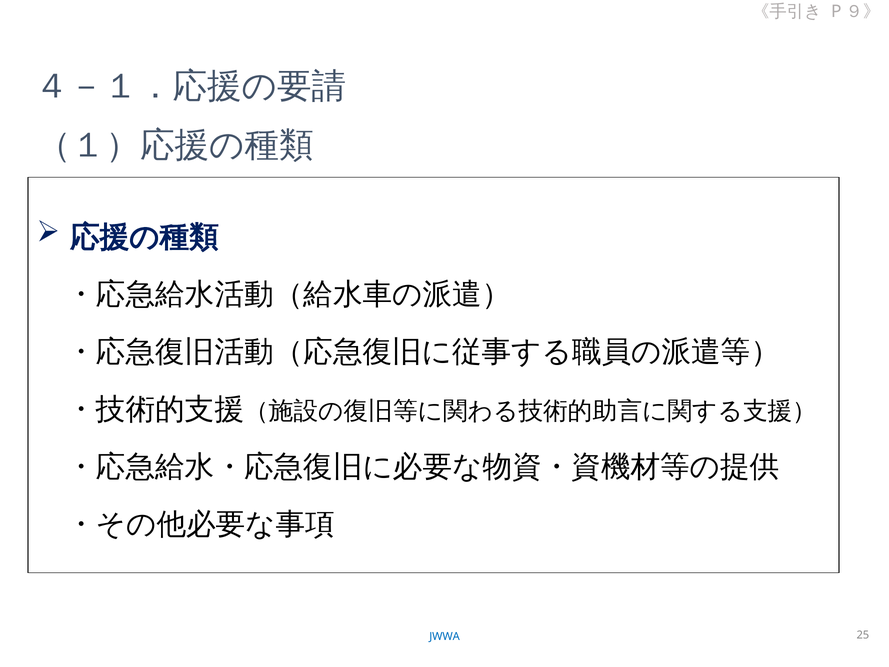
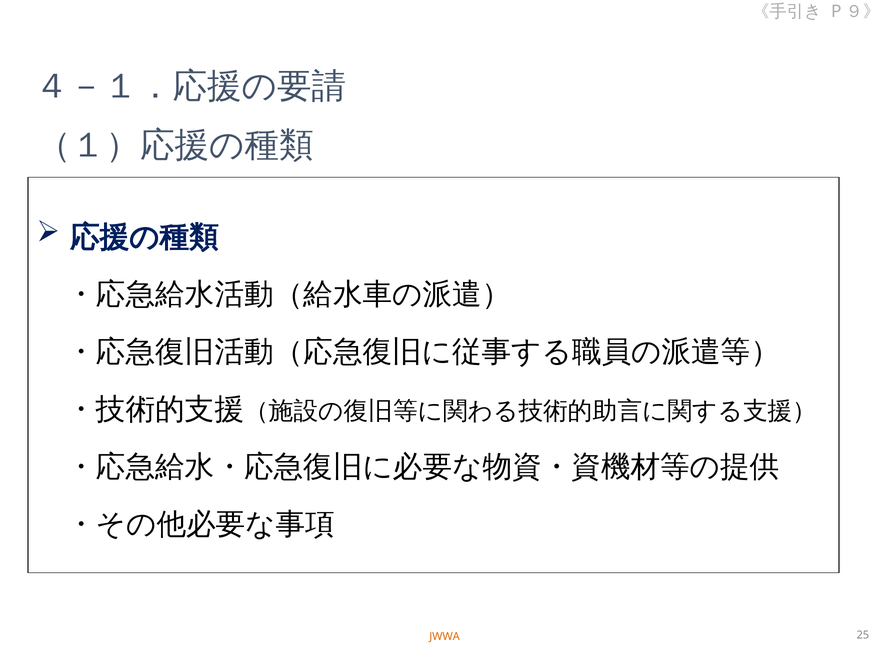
JWWA colour: blue -> orange
